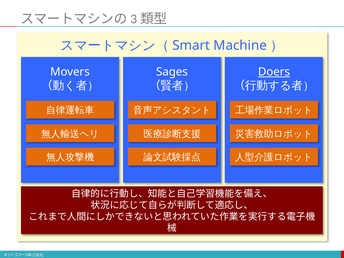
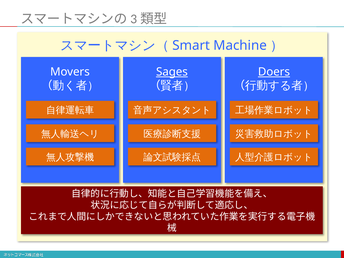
Sages underline: none -> present
